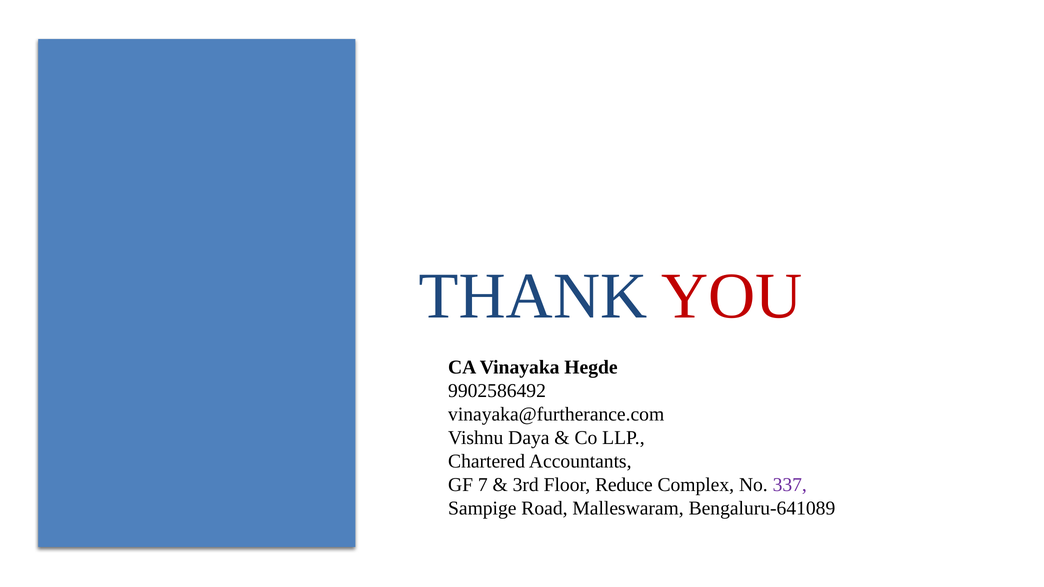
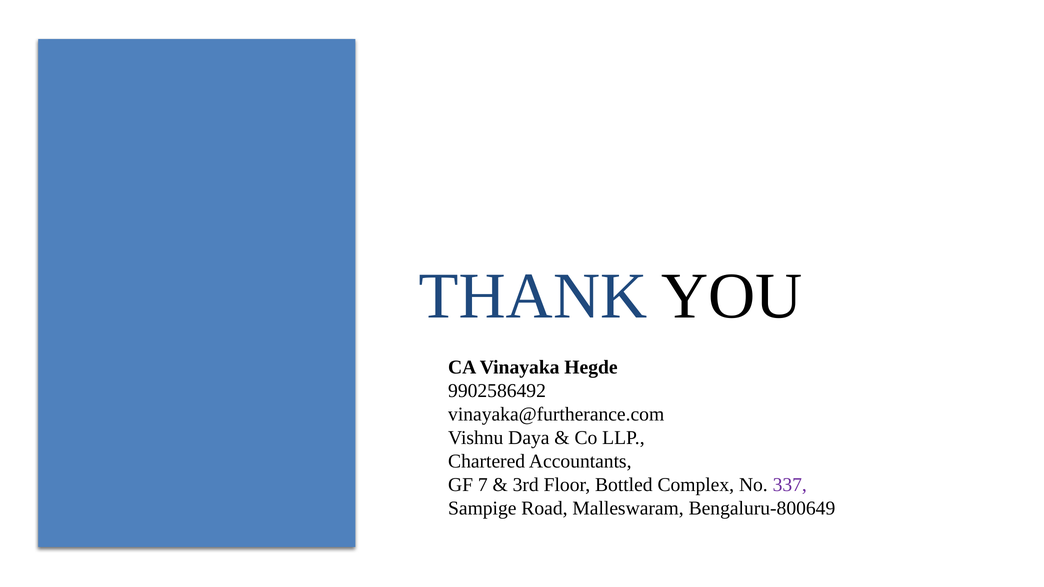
YOU colour: red -> black
Reduce: Reduce -> Bottled
Bengaluru-641089: Bengaluru-641089 -> Bengaluru-800649
